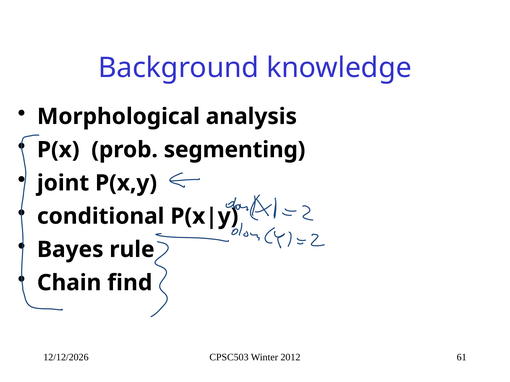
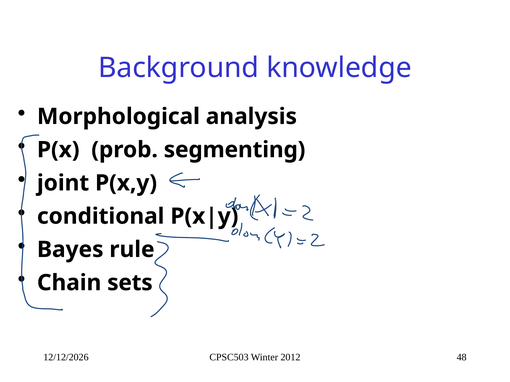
find: find -> sets
61: 61 -> 48
